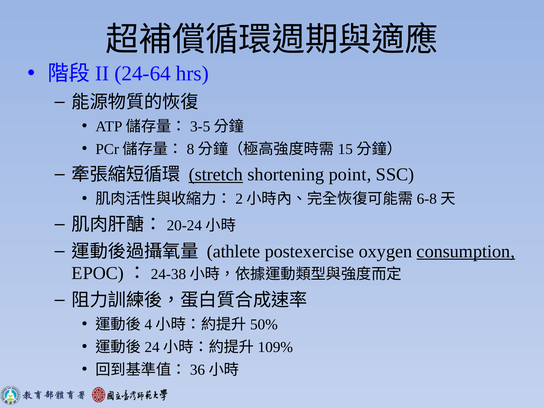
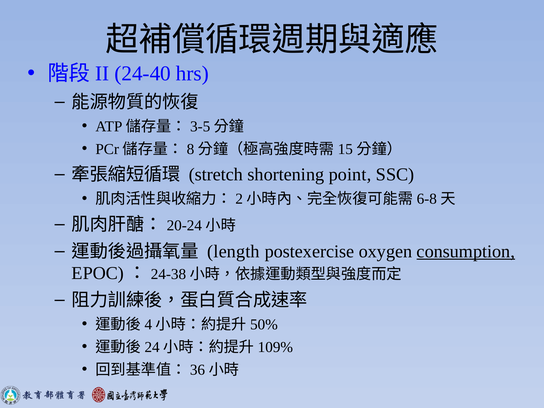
24-64: 24-64 -> 24-40
stretch underline: present -> none
athlete: athlete -> length
